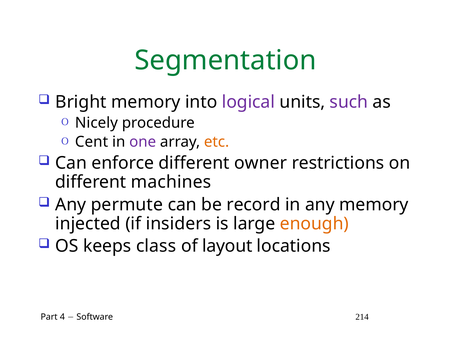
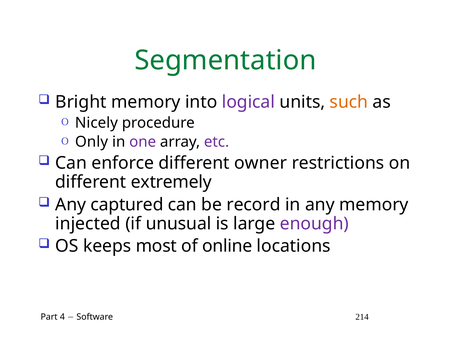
such colour: purple -> orange
Cent: Cent -> Only
etc colour: orange -> purple
machines: machines -> extremely
permute: permute -> captured
insiders: insiders -> unusual
enough colour: orange -> purple
class: class -> most
layout: layout -> online
